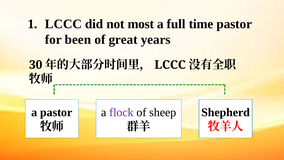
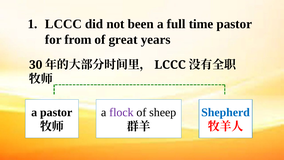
most: most -> been
been: been -> from
Shepherd colour: black -> blue
